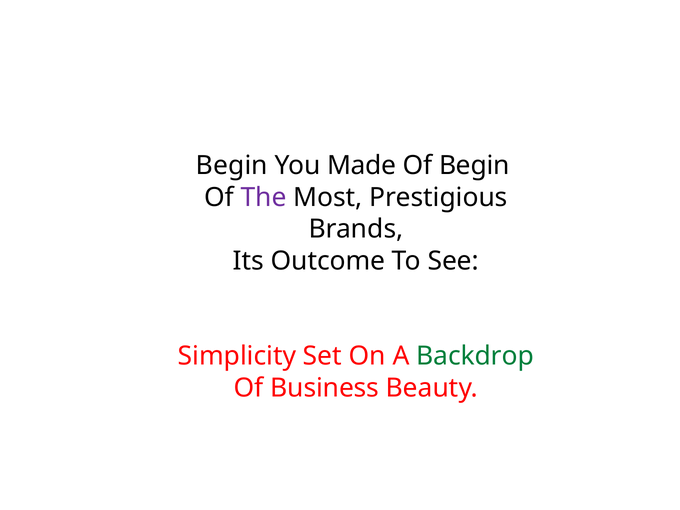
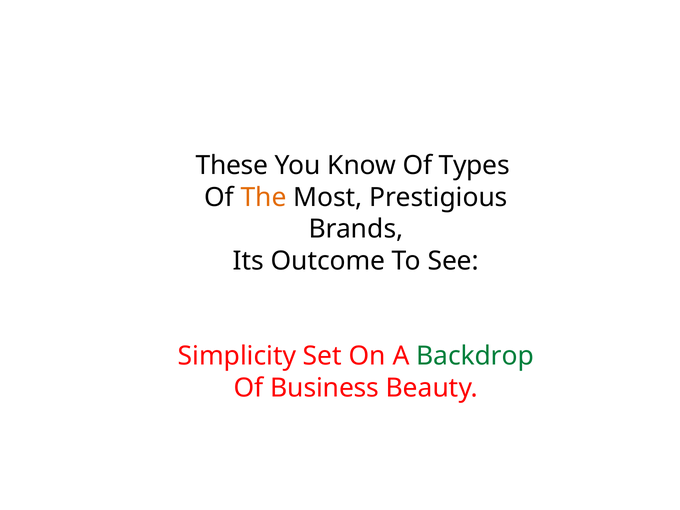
Begin at (232, 166): Begin -> These
Made: Made -> Know
Of Begin: Begin -> Types
The colour: purple -> orange
